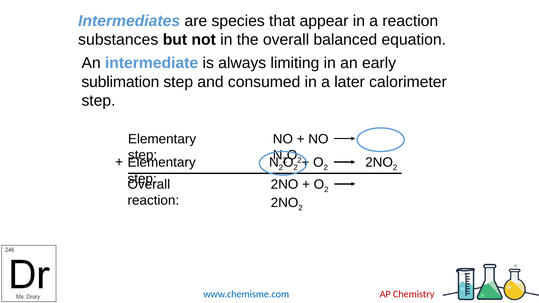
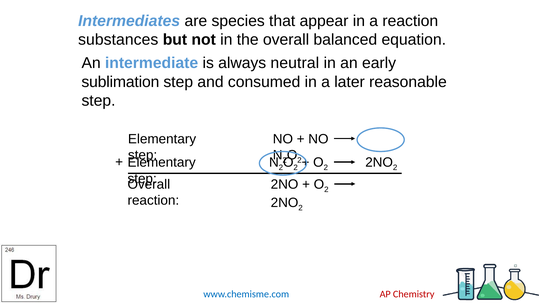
limiting: limiting -> neutral
calorimeter: calorimeter -> reasonable
